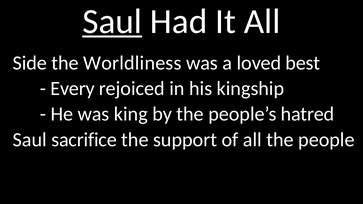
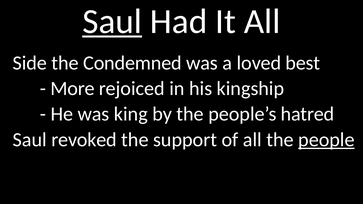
Worldliness: Worldliness -> Condemned
Every: Every -> More
sacrifice: sacrifice -> revoked
people underline: none -> present
